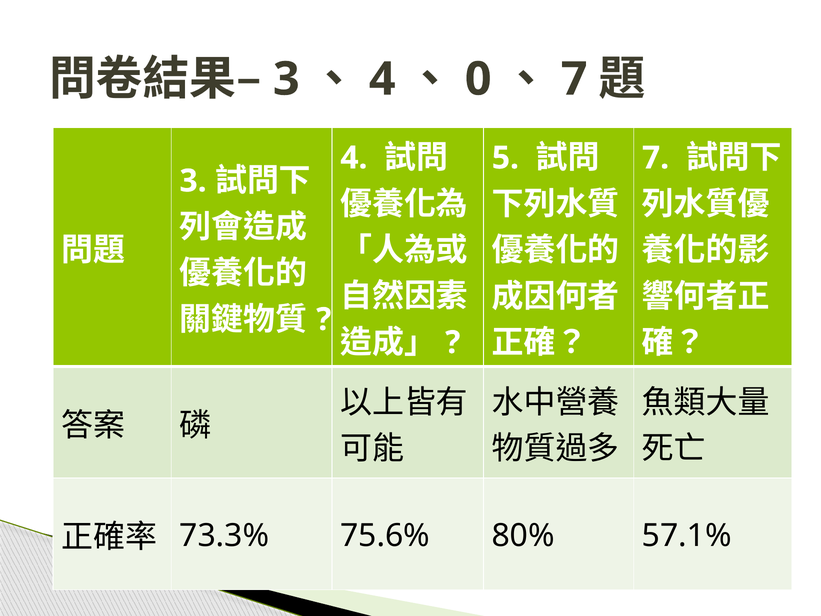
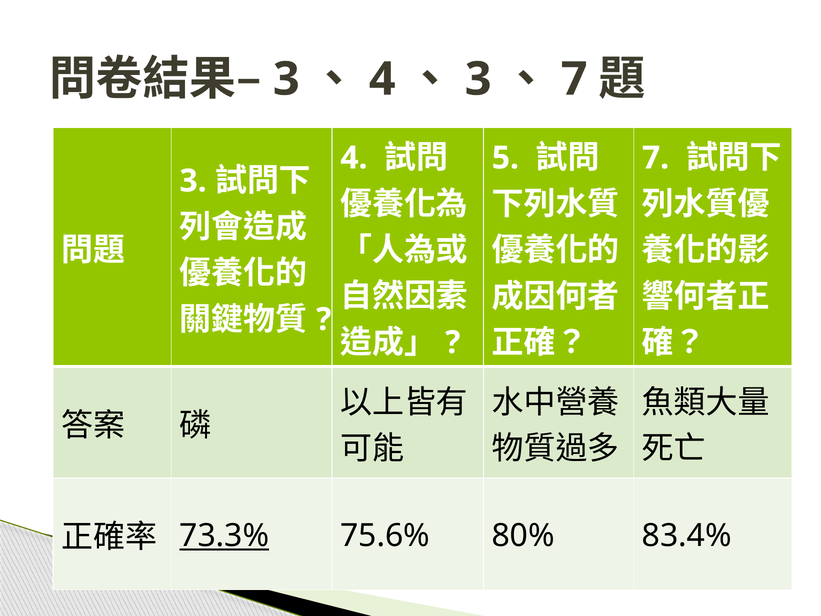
0 at (478, 79): 0 -> 3
73.3% underline: none -> present
57.1%: 57.1% -> 83.4%
